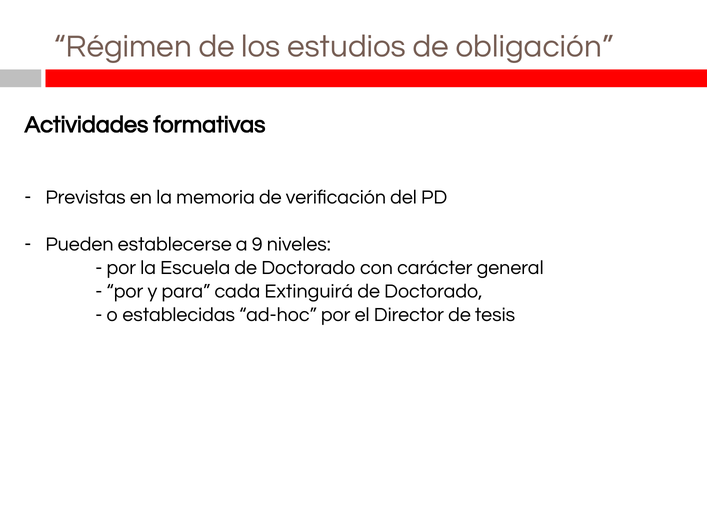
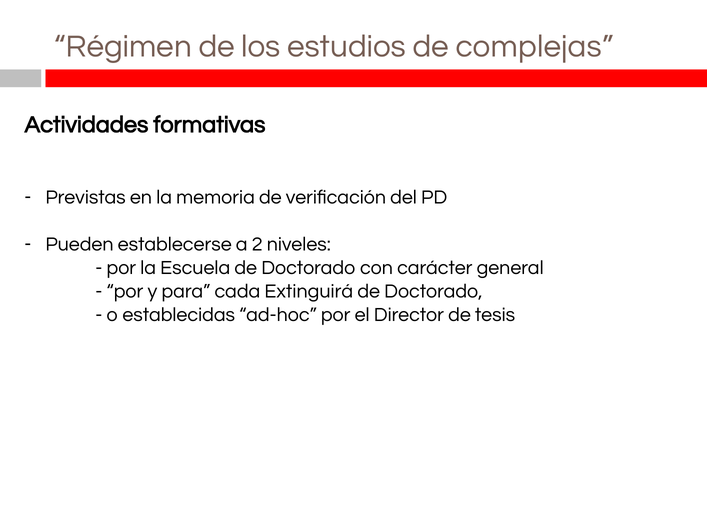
obligación: obligación -> complejas
9: 9 -> 2
